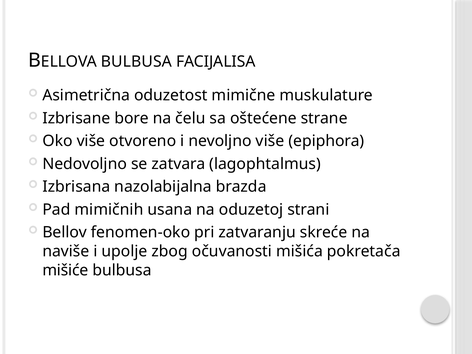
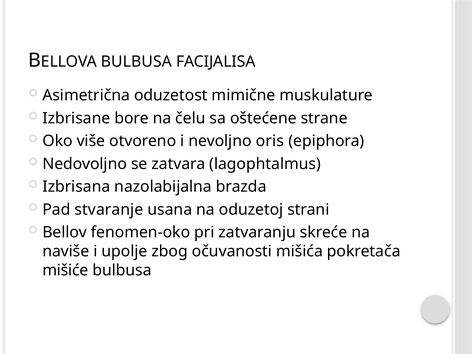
nevoljno više: više -> oris
mimičnih: mimičnih -> stvaranje
